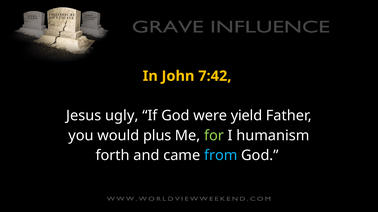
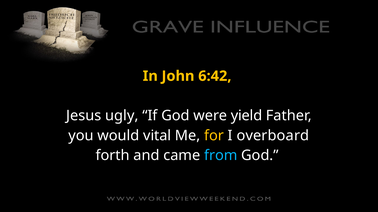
7:42: 7:42 -> 6:42
plus: plus -> vital
for colour: light green -> yellow
humanism: humanism -> overboard
